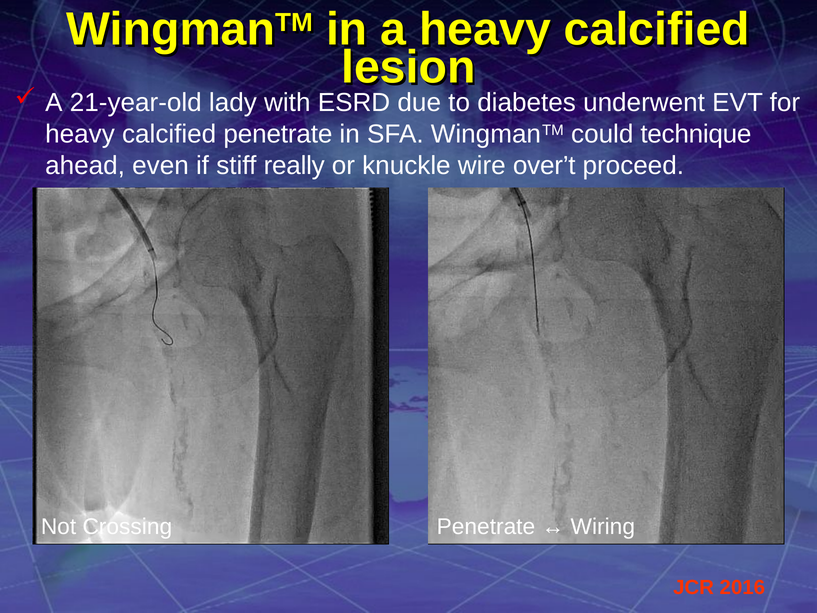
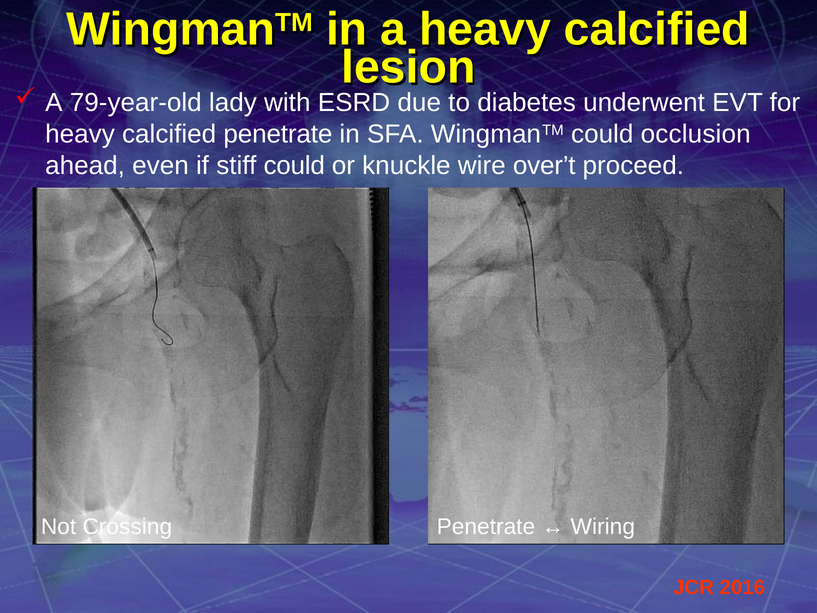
21-year-old: 21-year-old -> 79-year-old
technique: technique -> occlusion
stiff really: really -> could
